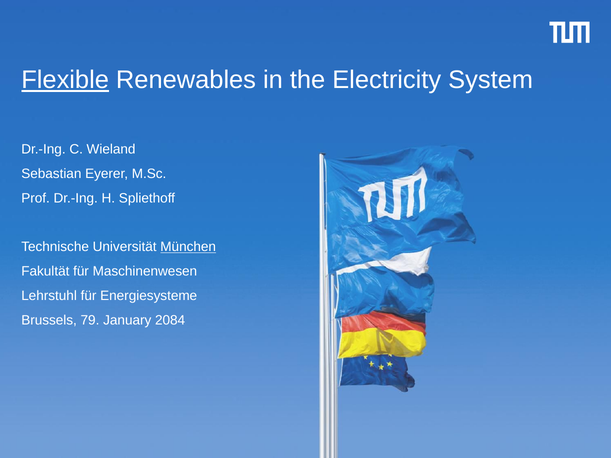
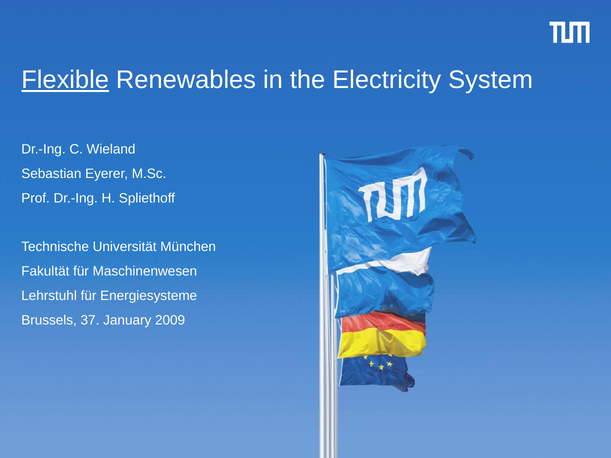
München underline: present -> none
79: 79 -> 37
2084: 2084 -> 2009
